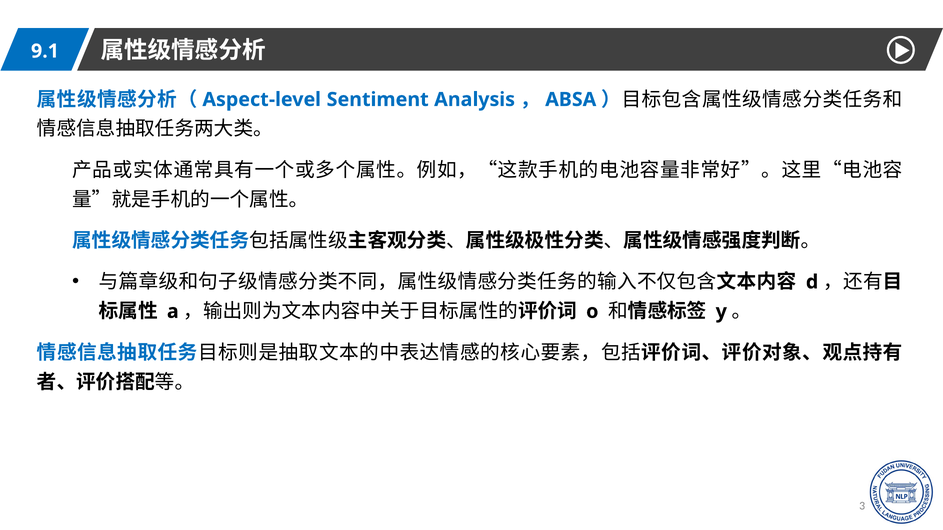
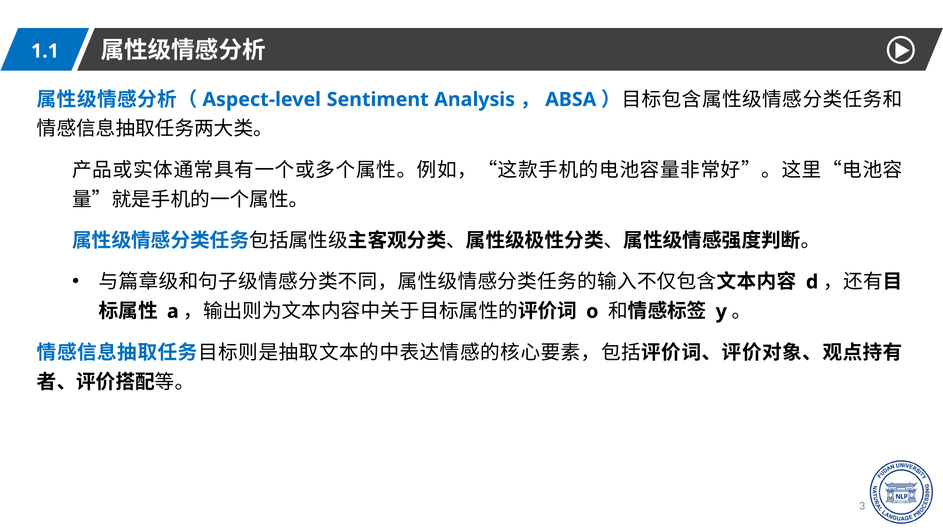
9.1: 9.1 -> 1.1
